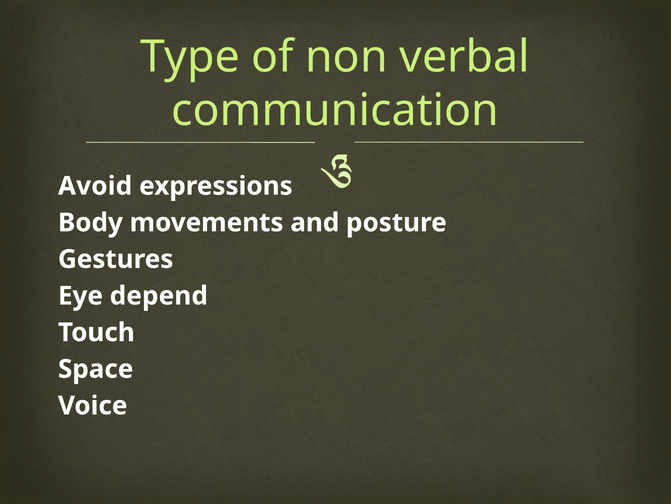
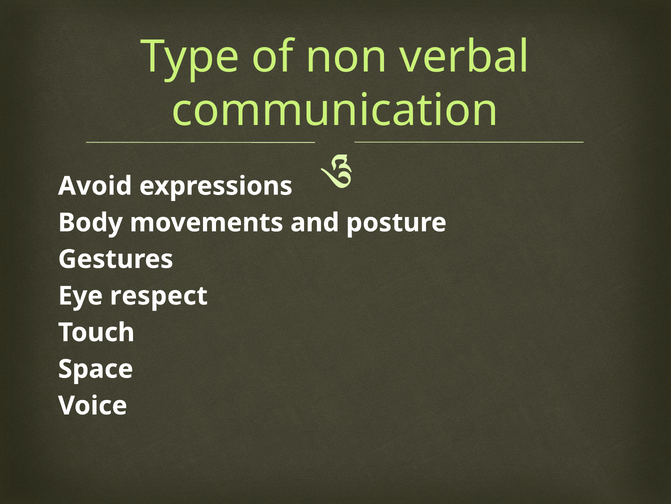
depend: depend -> respect
